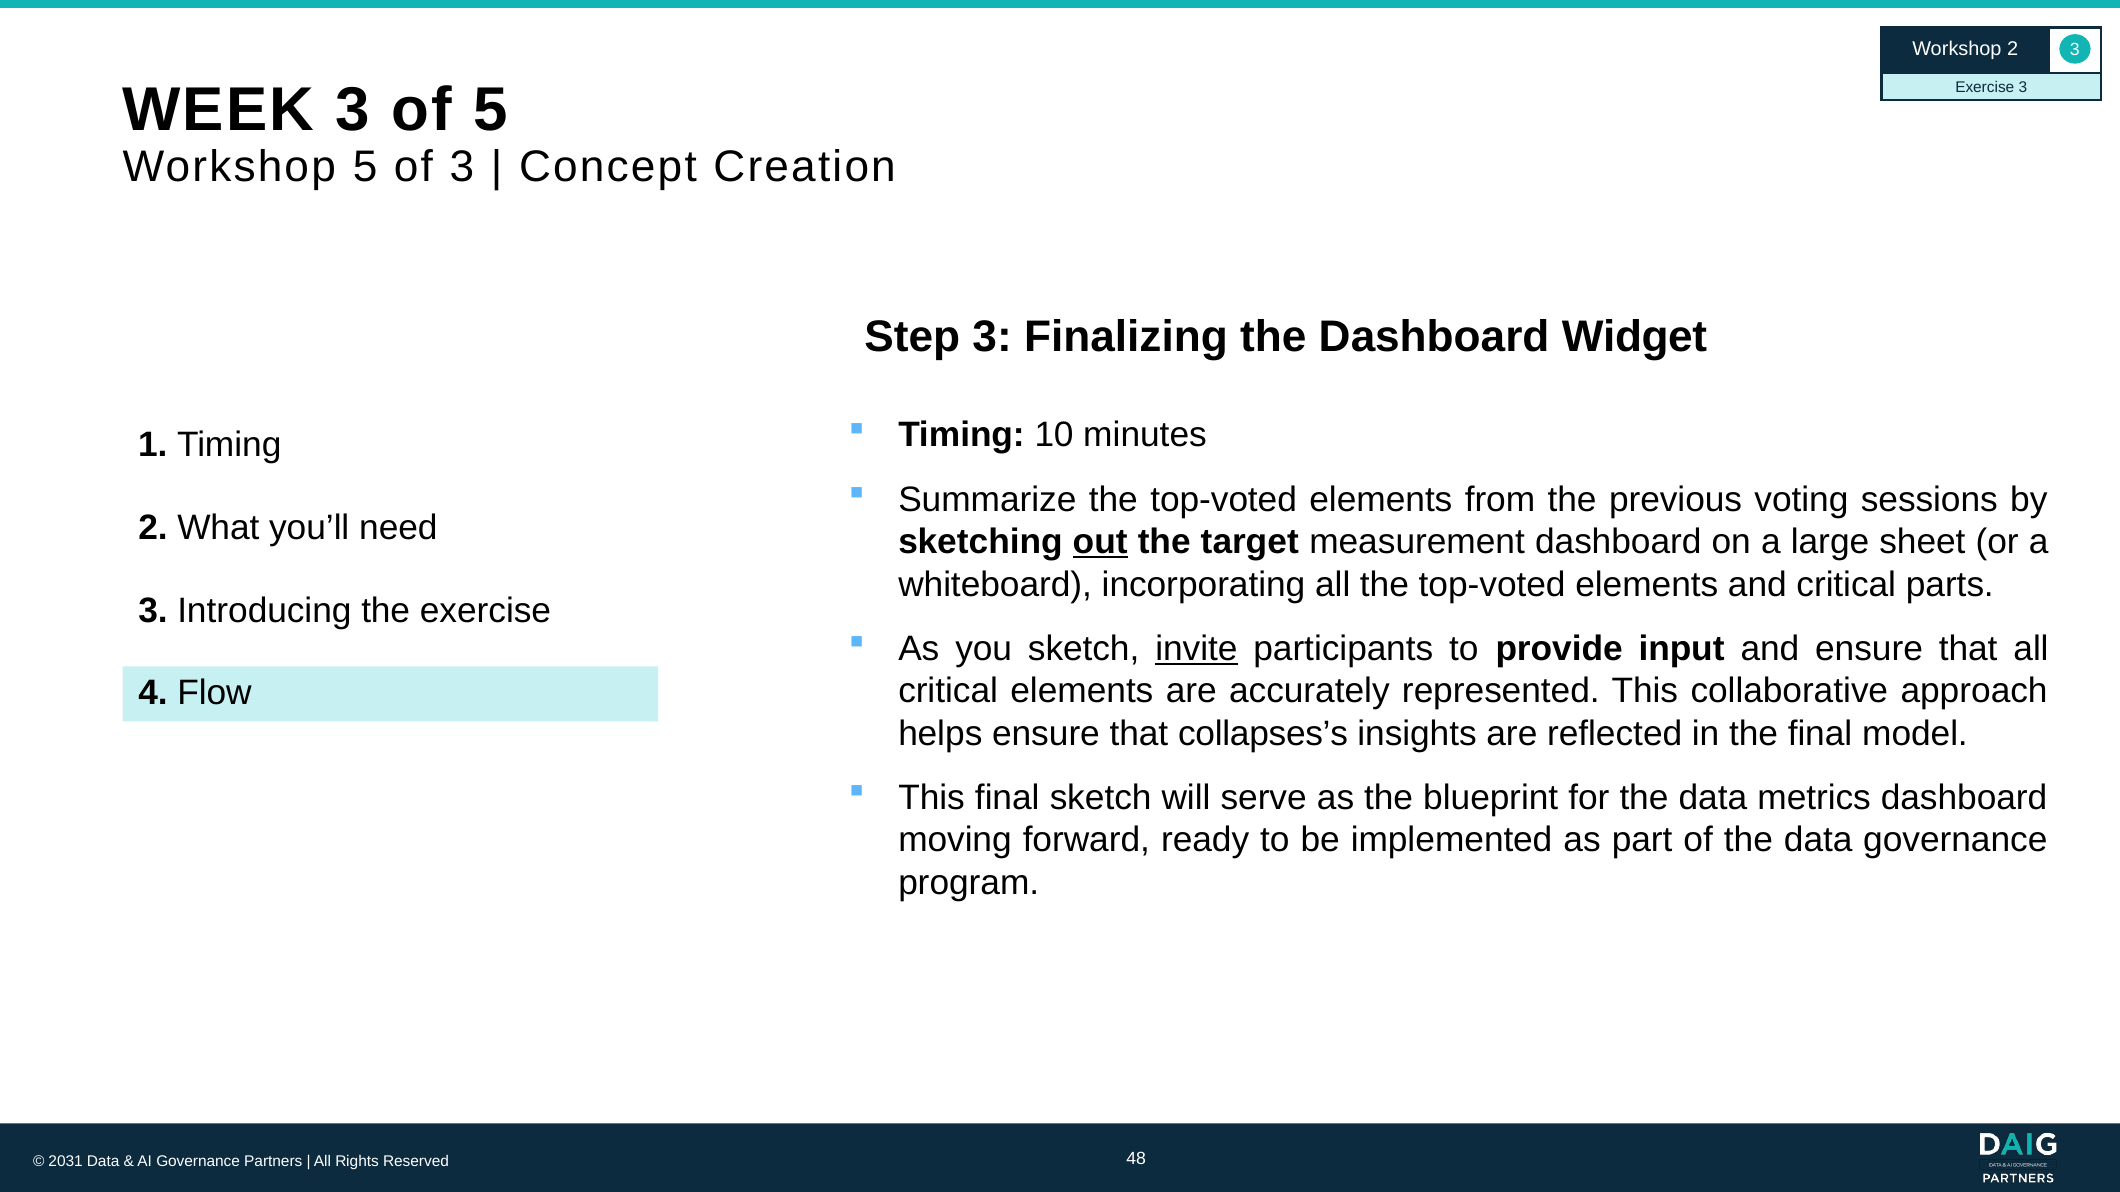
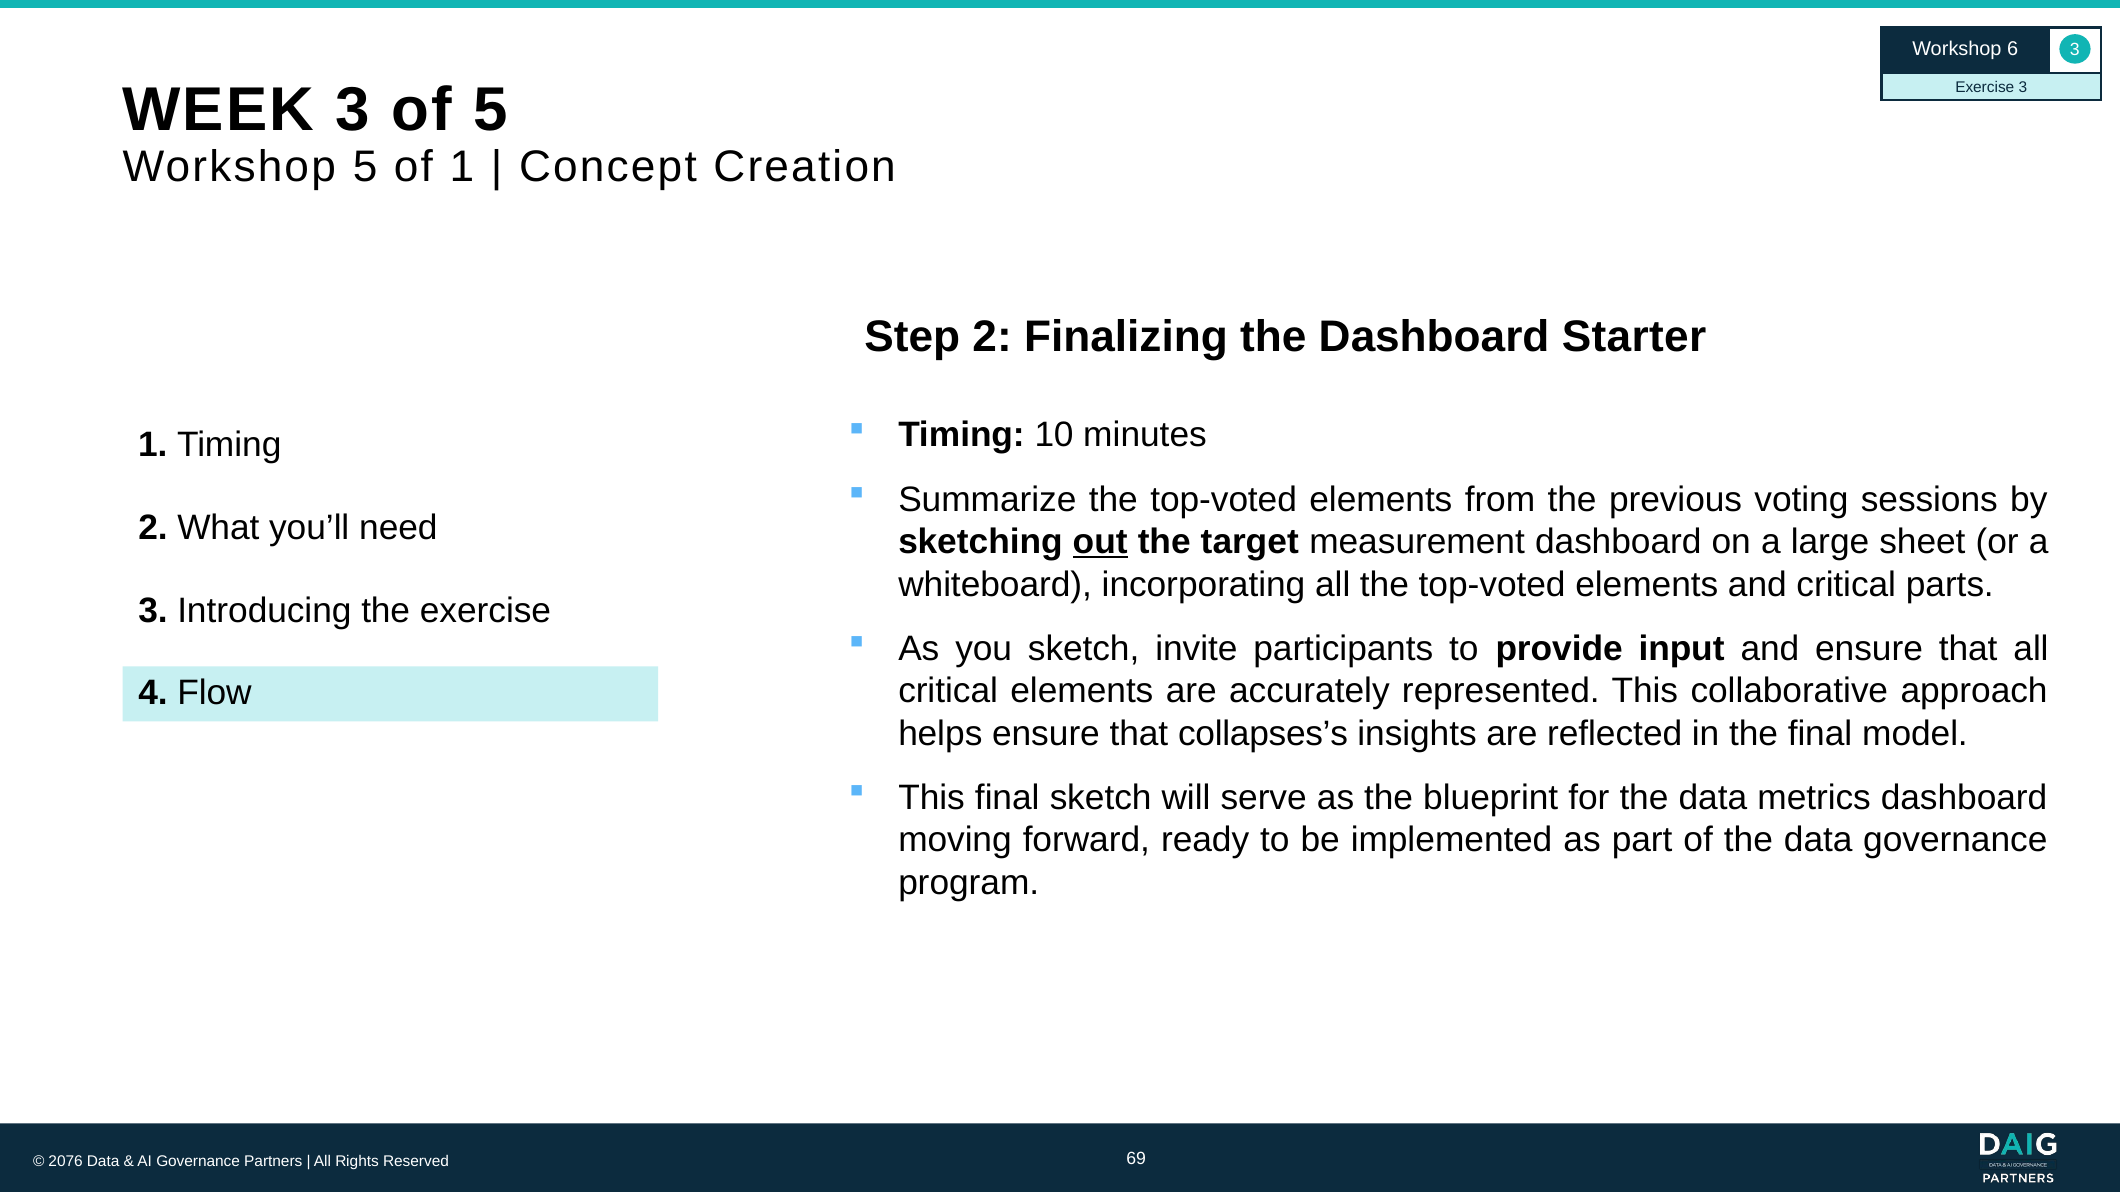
Workshop 2: 2 -> 6
of 3: 3 -> 1
Step 3: 3 -> 2
Widget: Widget -> Starter
invite underline: present -> none
2031: 2031 -> 2076
48: 48 -> 69
